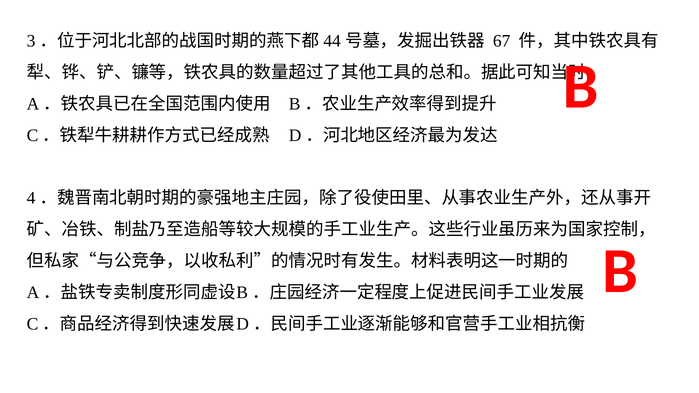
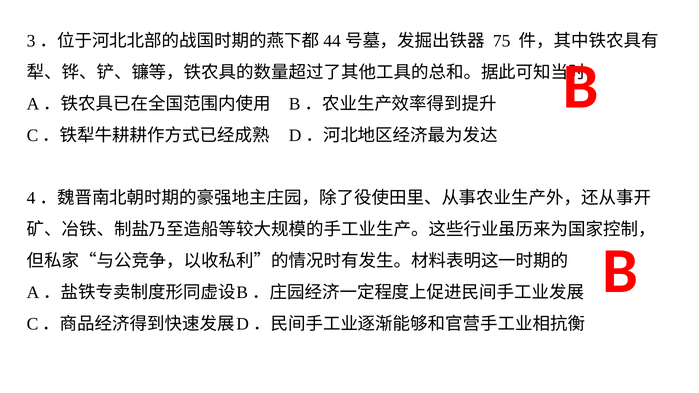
67: 67 -> 75
